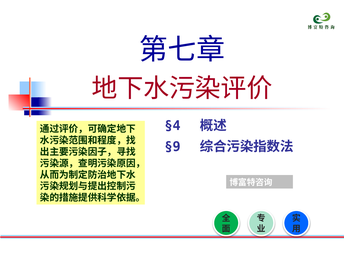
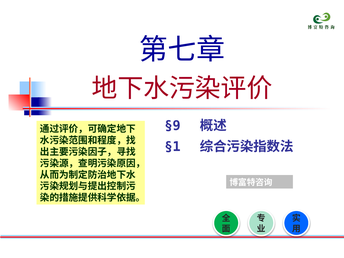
§4: §4 -> §9
§9: §9 -> §1
